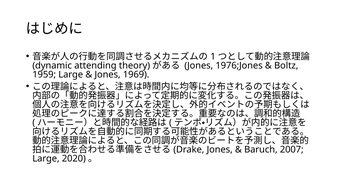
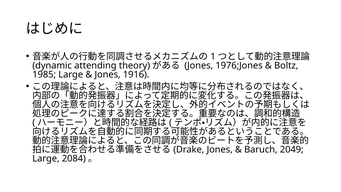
1959: 1959 -> 1985
1969: 1969 -> 1916
2007: 2007 -> 2049
2020: 2020 -> 2084
